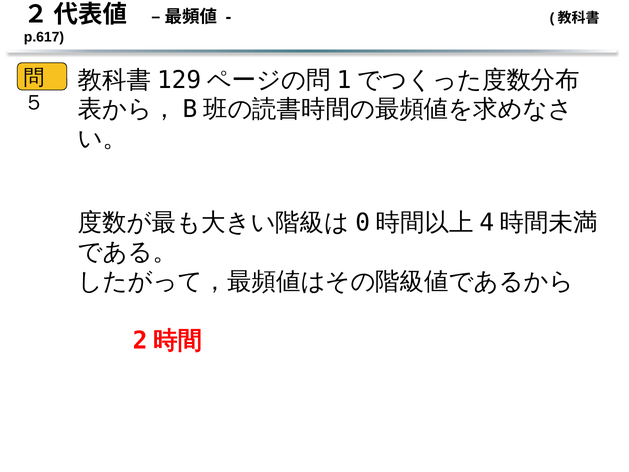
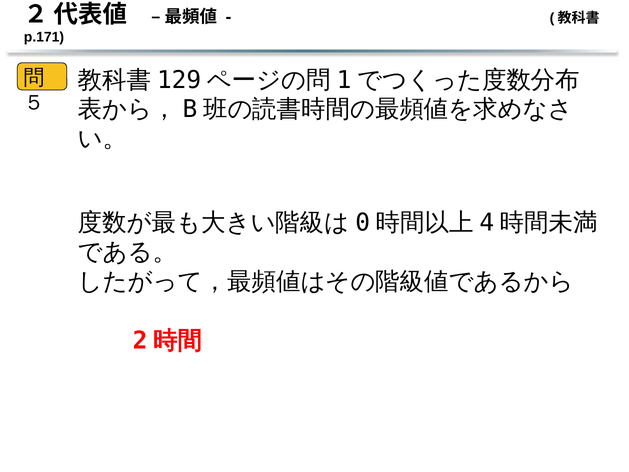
p.617: p.617 -> p.171
